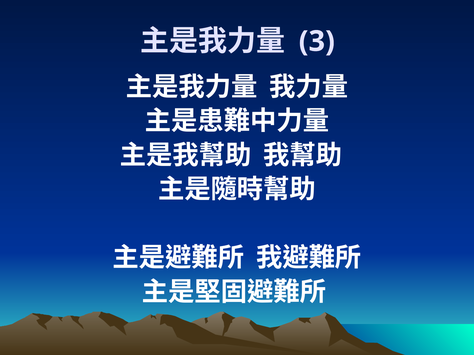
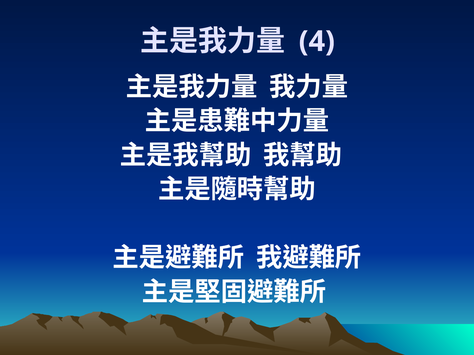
3: 3 -> 4
